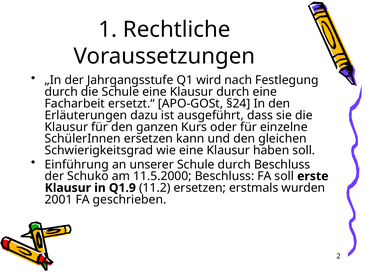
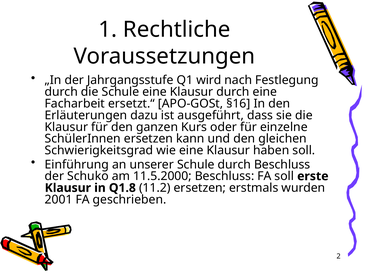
§24: §24 -> §16
Q1.9: Q1.9 -> Q1.8
